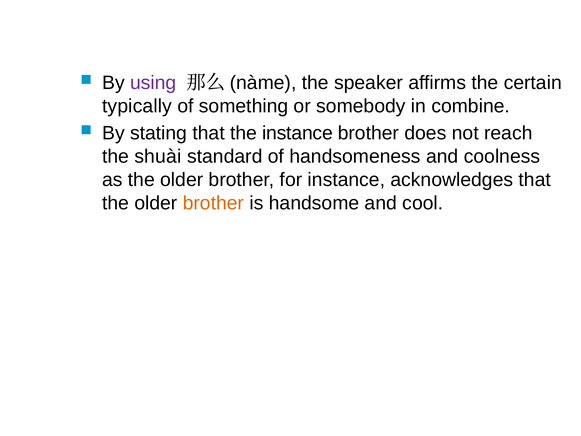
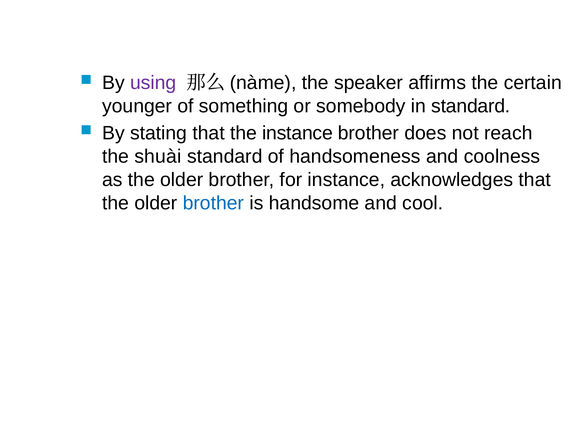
typically: typically -> younger
in combine: combine -> standard
brother at (213, 203) colour: orange -> blue
